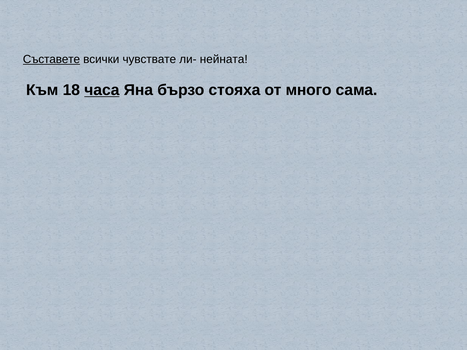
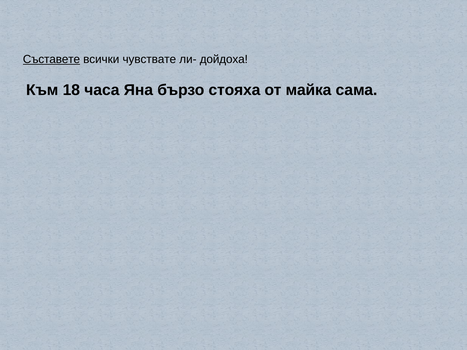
нейната: нейната -> дойдоха
часа underline: present -> none
много: много -> майка
